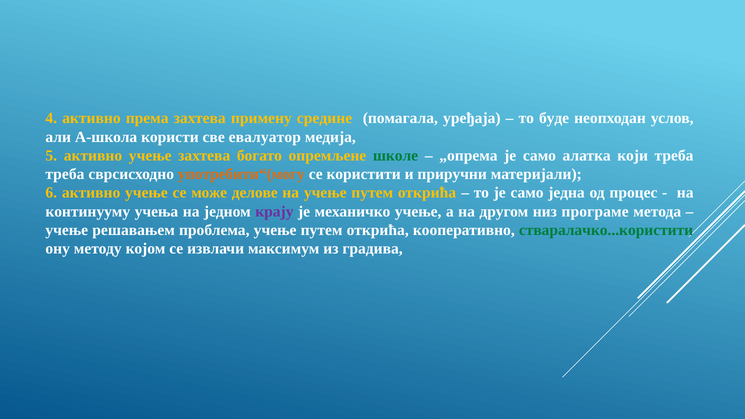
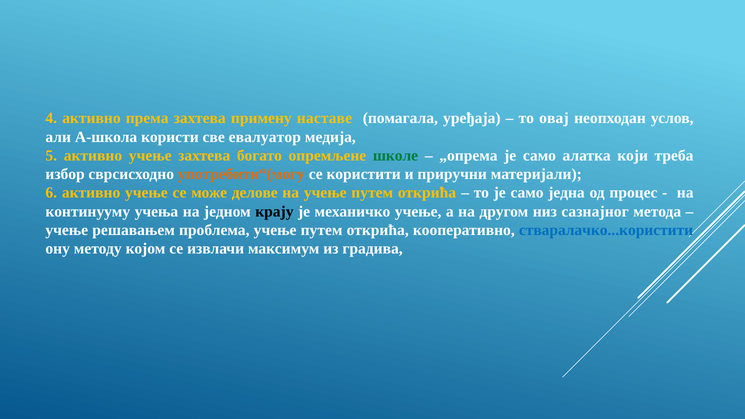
средине: средине -> наставе
буде: буде -> овај
треба at (65, 174): треба -> избор
крају colour: purple -> black
програме: програме -> сазнајног
стваралачко...користити colour: green -> blue
